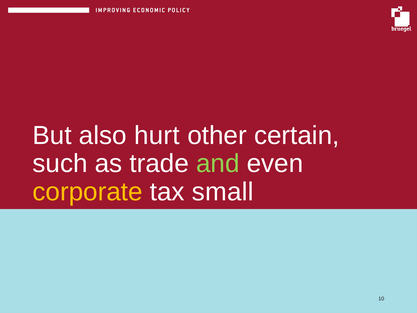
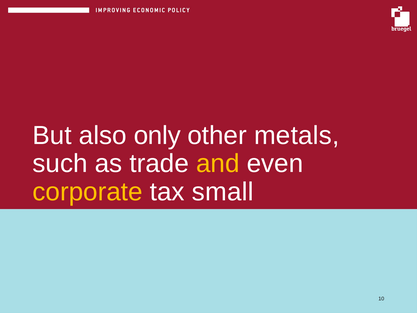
hurt: hurt -> only
certain: certain -> metals
and colour: light green -> yellow
